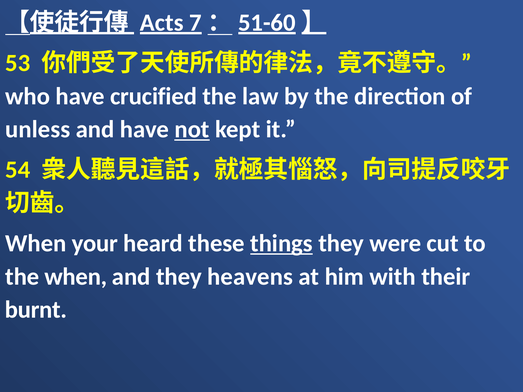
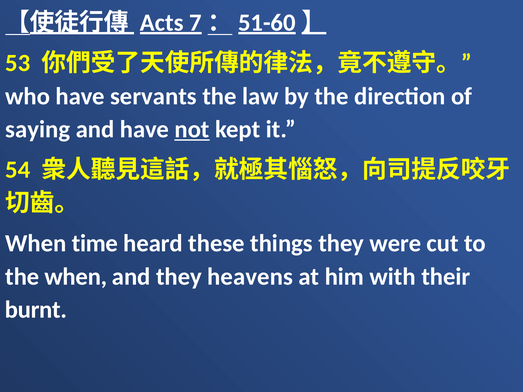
crucified: crucified -> servants
unless: unless -> saying
your: your -> time
things underline: present -> none
